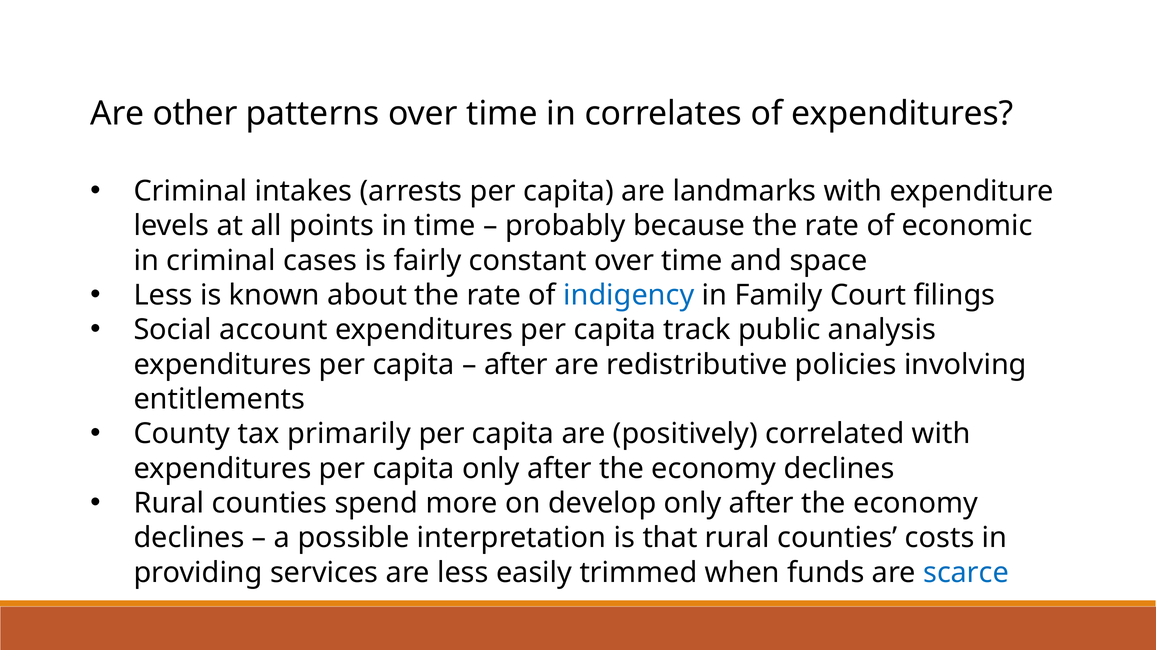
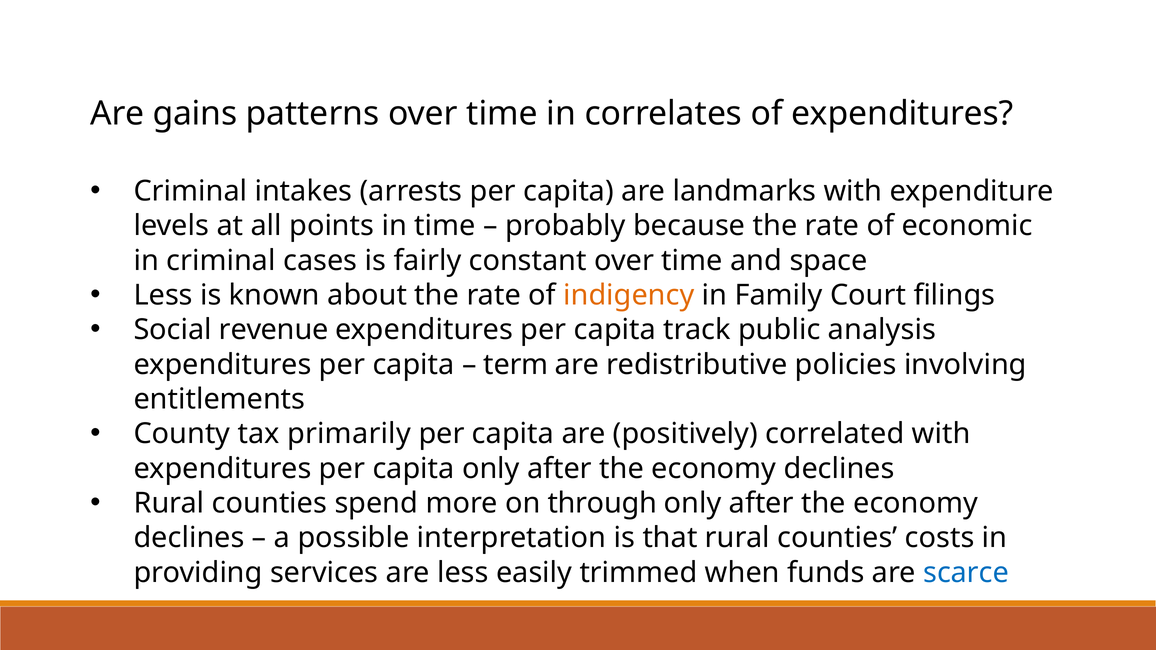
other: other -> gains
indigency colour: blue -> orange
account: account -> revenue
after at (516, 365): after -> term
develop: develop -> through
